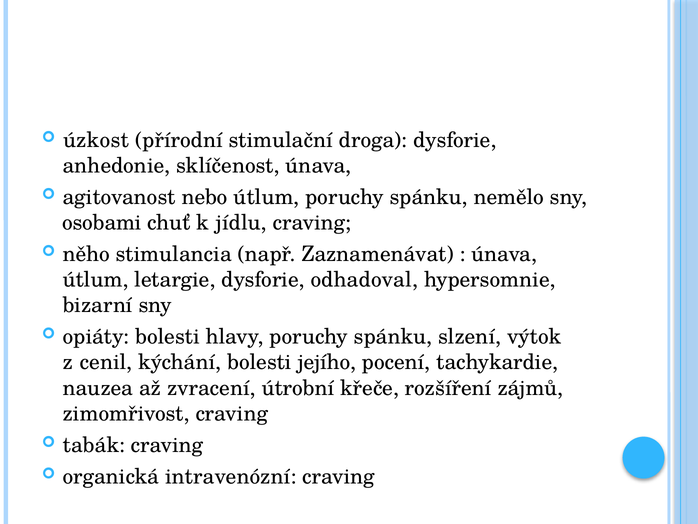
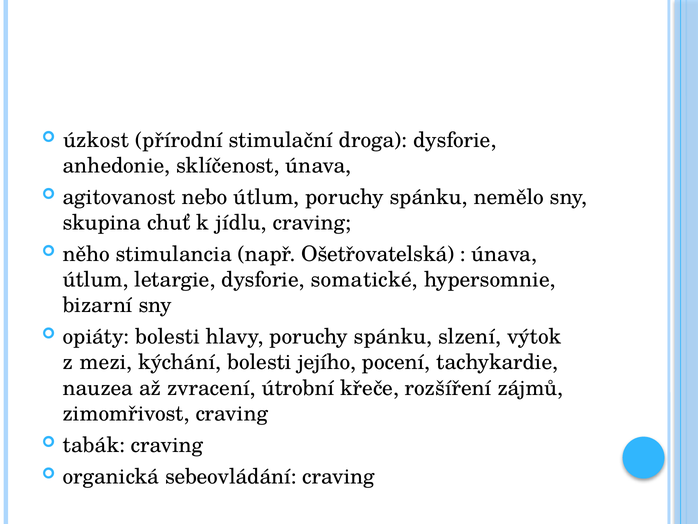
osobami: osobami -> skupina
Zaznamenávat: Zaznamenávat -> Ošetřovatelská
odhadoval: odhadoval -> somatické
cenil: cenil -> mezi
intravenózní: intravenózní -> sebeovládání
